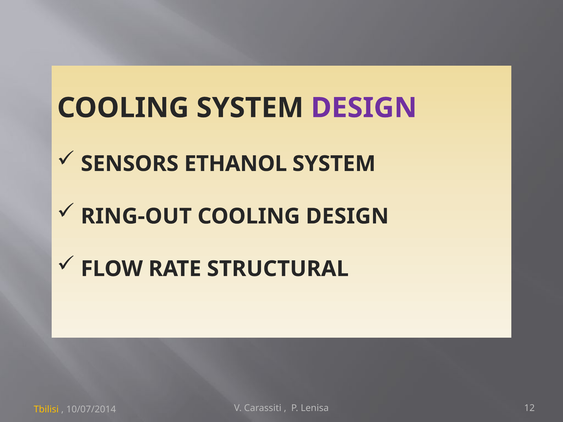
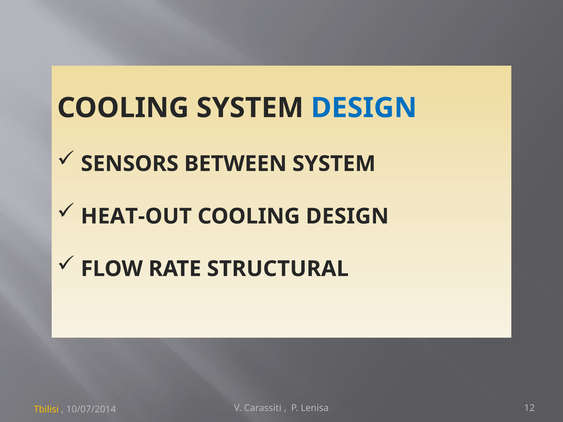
DESIGN at (364, 108) colour: purple -> blue
ETHANOL: ETHANOL -> BETWEEN
RING-OUT: RING-OUT -> HEAT-OUT
